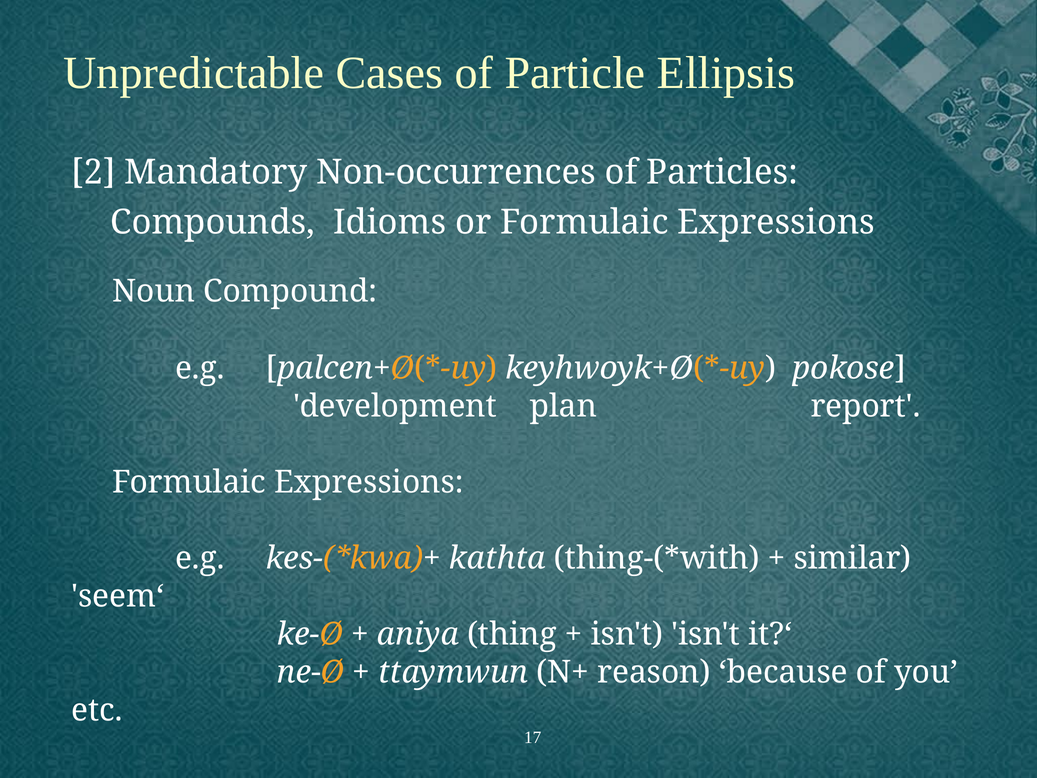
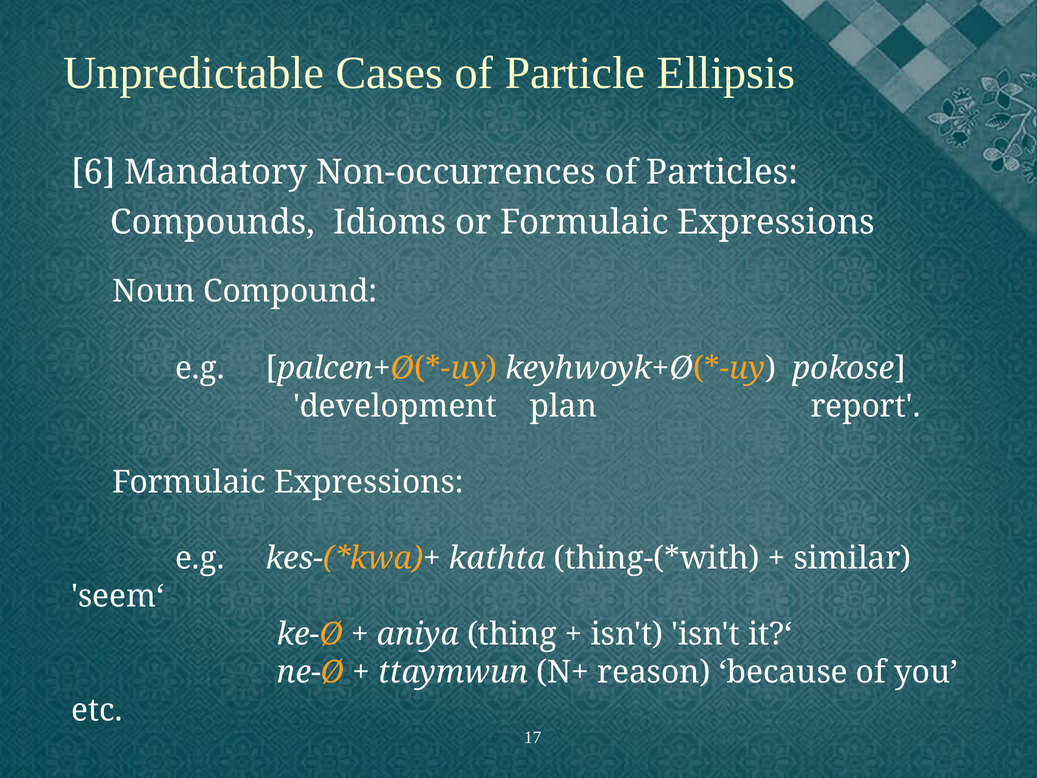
2: 2 -> 6
